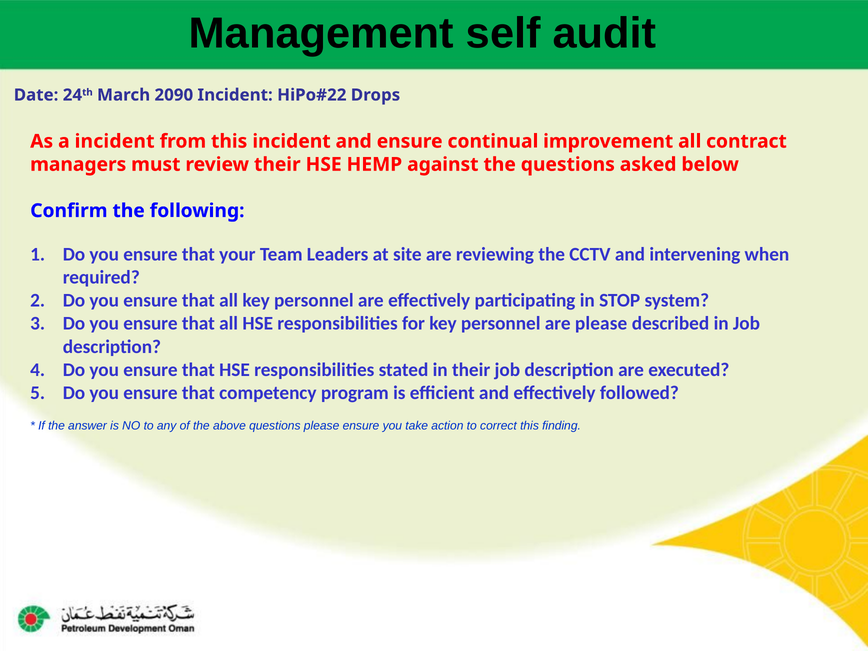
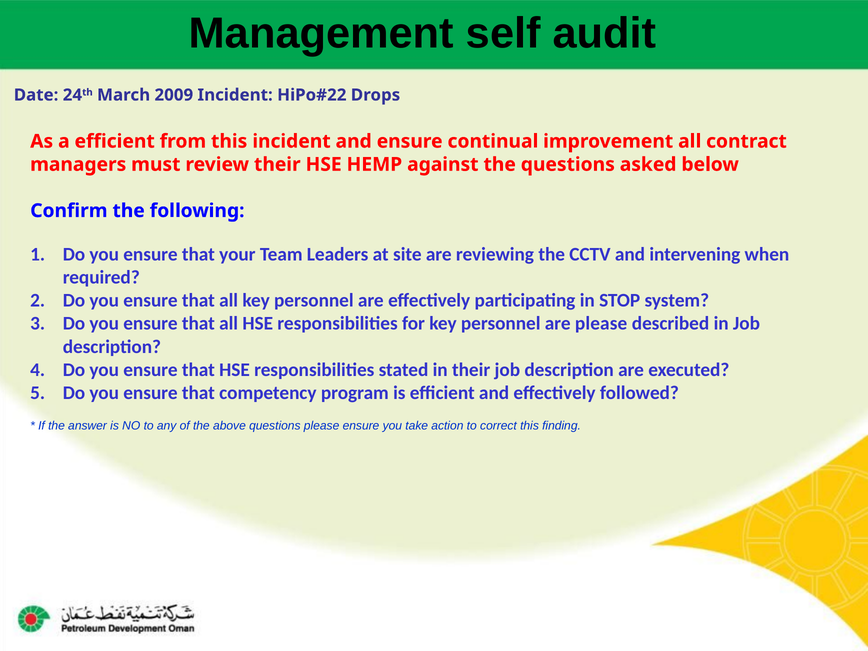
2090: 2090 -> 2009
a incident: incident -> efficient
